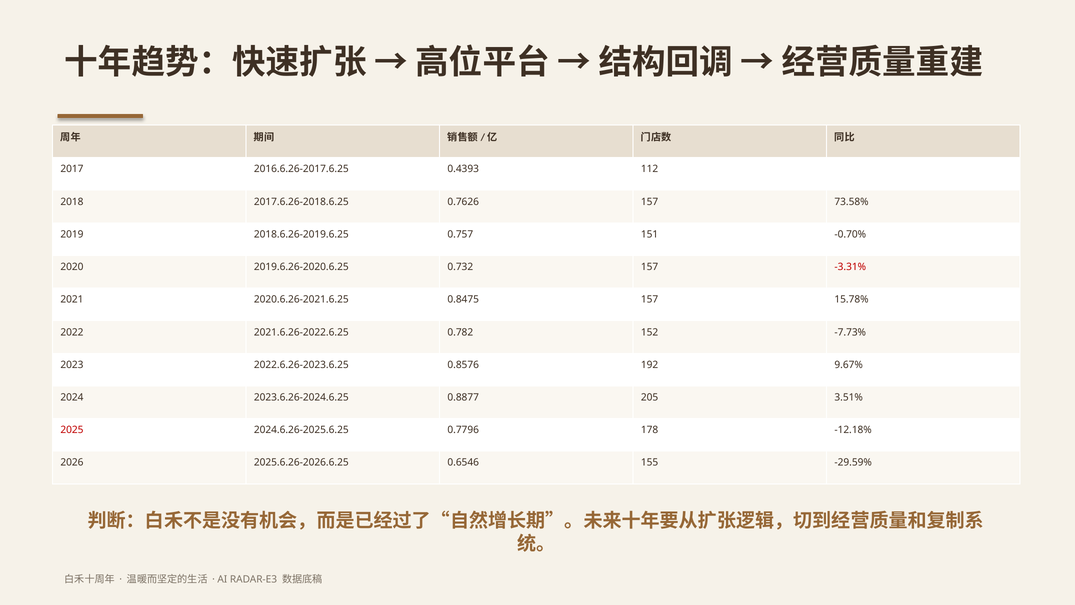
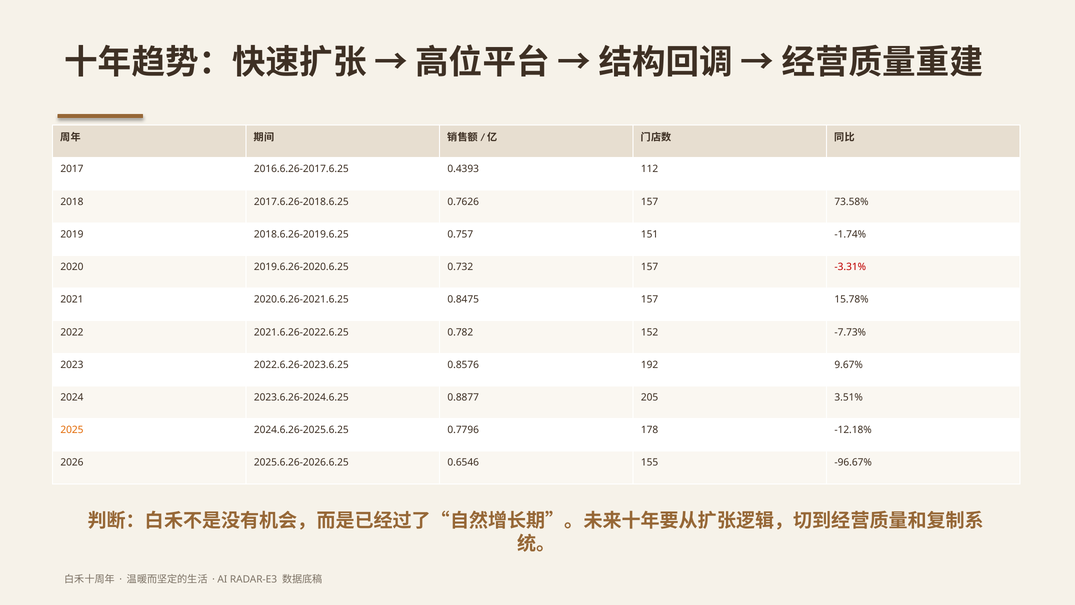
-0.70%: -0.70% -> -1.74%
2025 colour: red -> orange
-29.59%: -29.59% -> -96.67%
